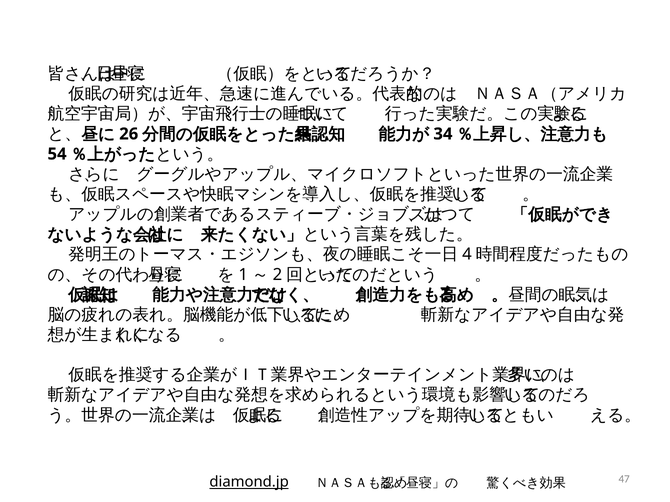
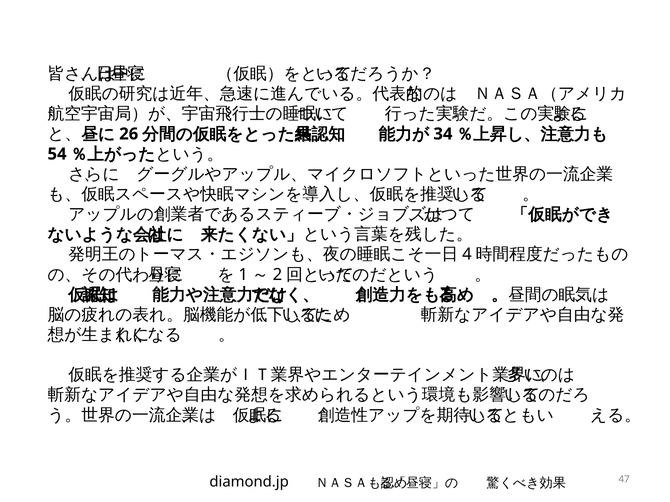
diamond.jp underline: present -> none
